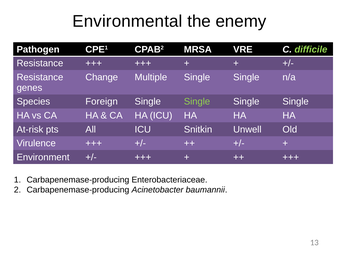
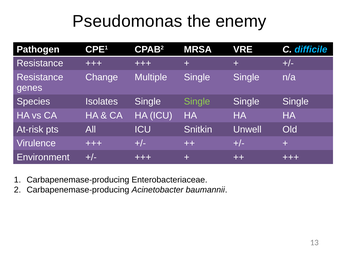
Environmental: Environmental -> Pseudomonas
difficile colour: light green -> light blue
Foreign: Foreign -> Isolates
